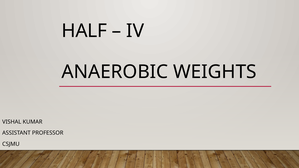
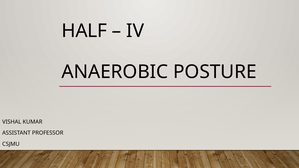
WEIGHTS: WEIGHTS -> POSTURE
